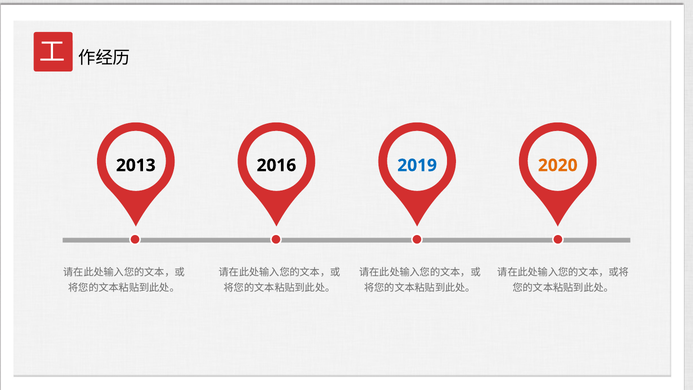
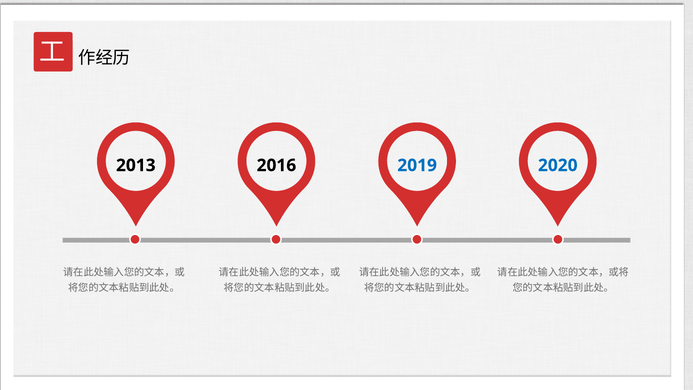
2020 colour: orange -> blue
